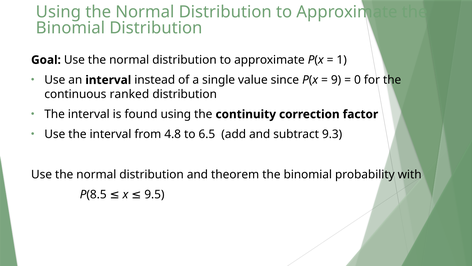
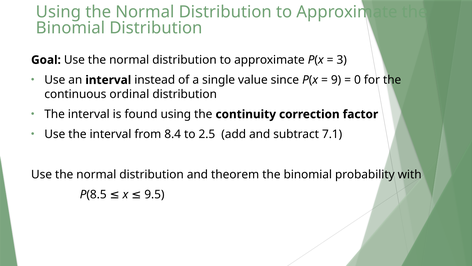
1: 1 -> 3
ranked: ranked -> ordinal
4.8: 4.8 -> 8.4
6.5: 6.5 -> 2.5
9.3: 9.3 -> 7.1
